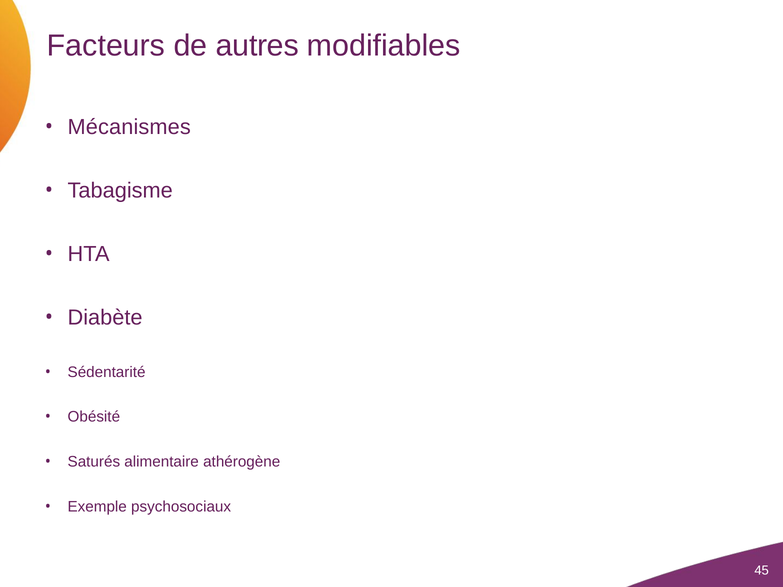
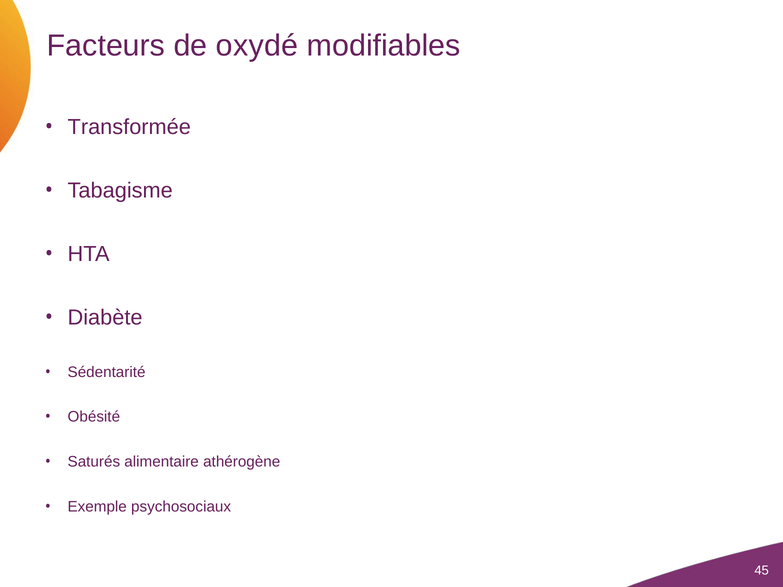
autres: autres -> oxydé
Mécanismes: Mécanismes -> Transformée
